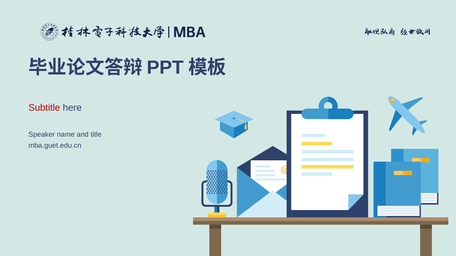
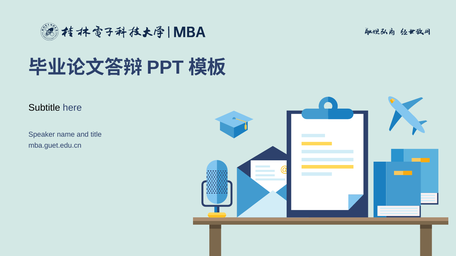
Subtitle colour: red -> black
